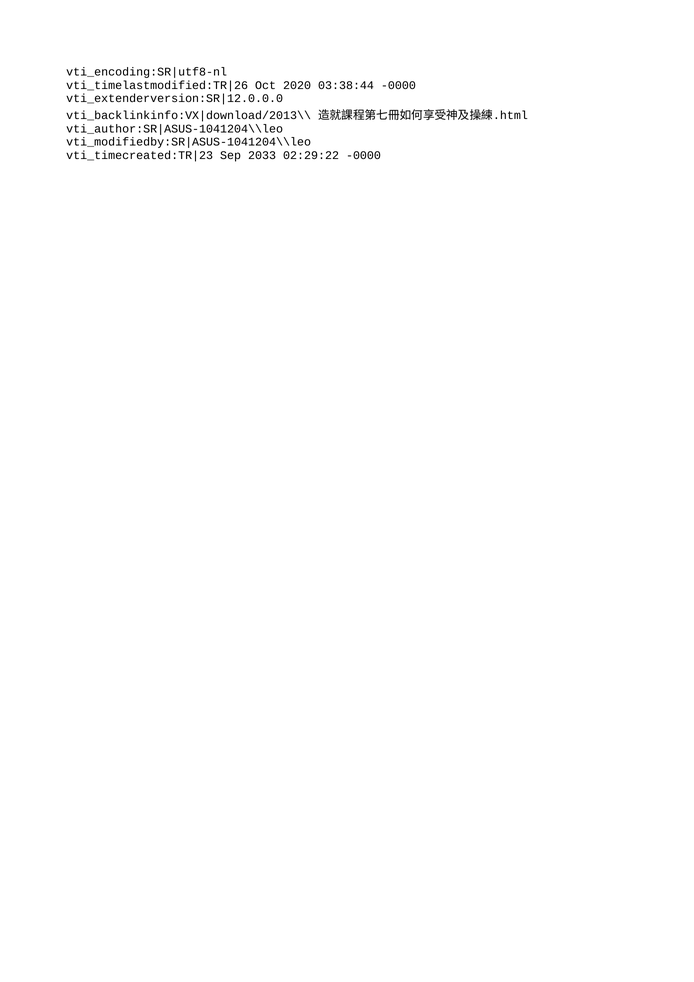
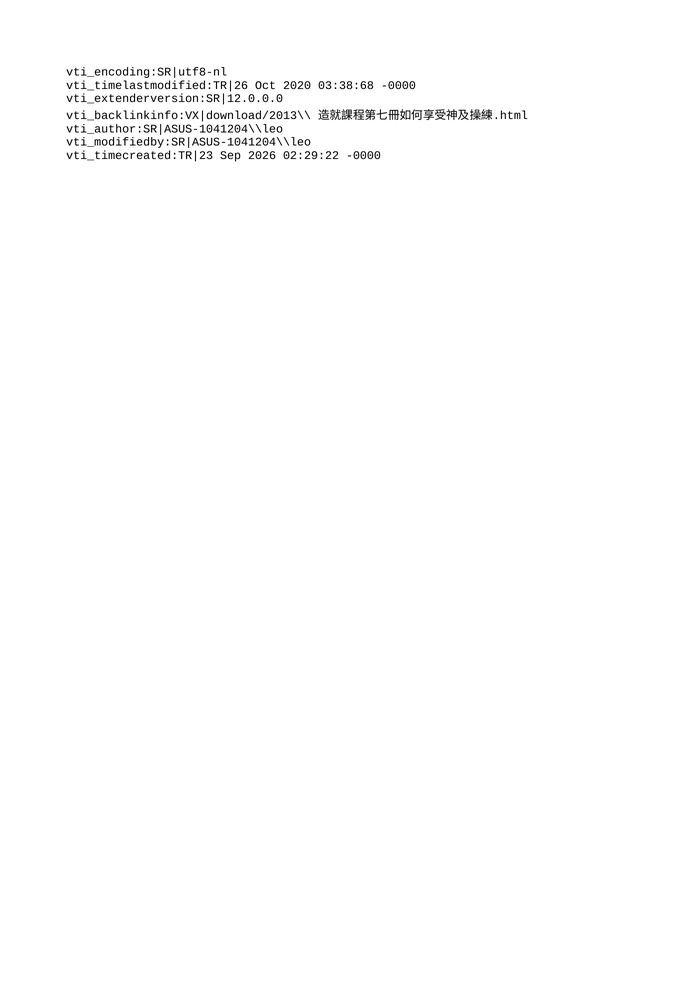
03:38:44: 03:38:44 -> 03:38:68
2033: 2033 -> 2026
